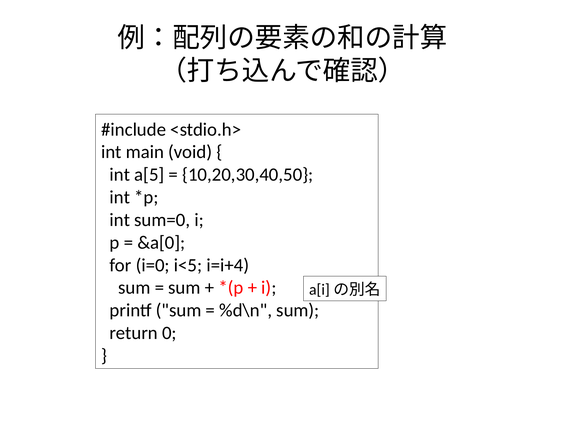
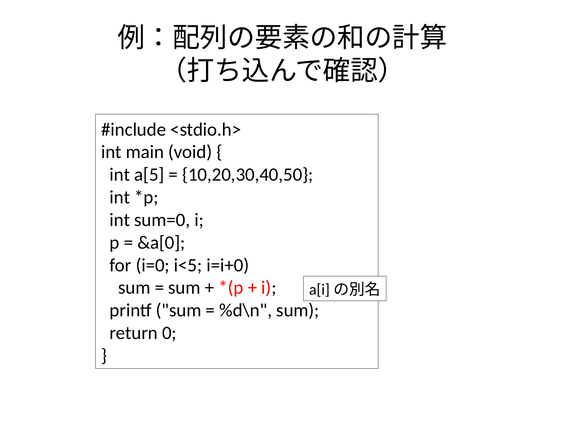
i=i+4: i=i+4 -> i=i+0
